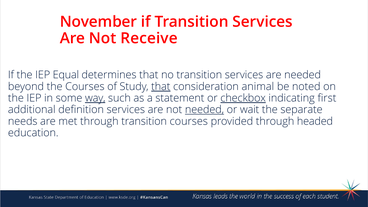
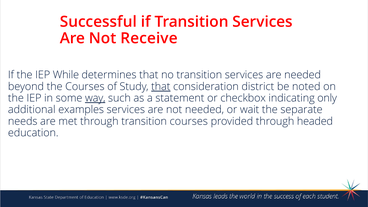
November: November -> Successful
Equal: Equal -> While
animal: animal -> district
checkbox underline: present -> none
first: first -> only
definition: definition -> examples
needed at (204, 110) underline: present -> none
